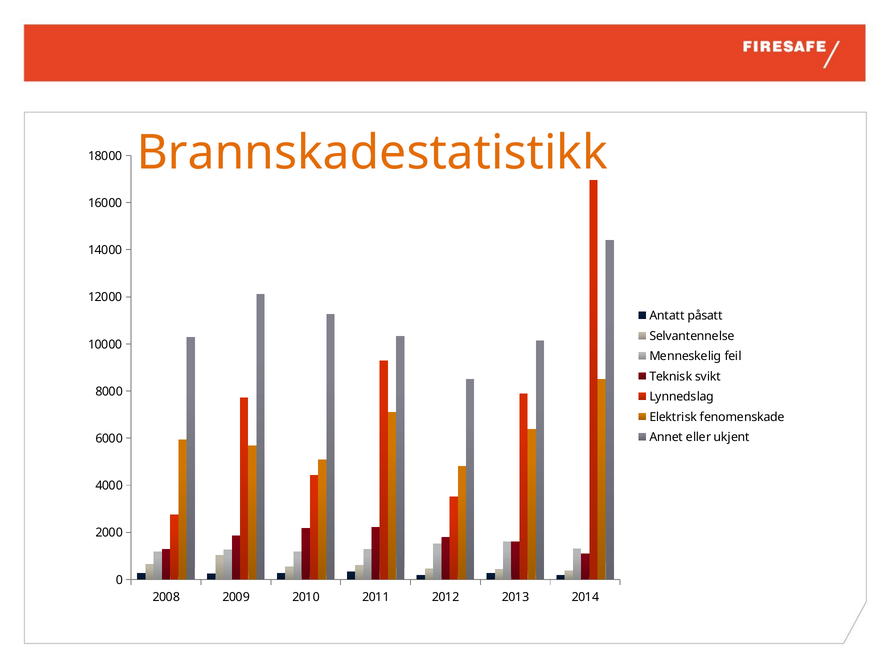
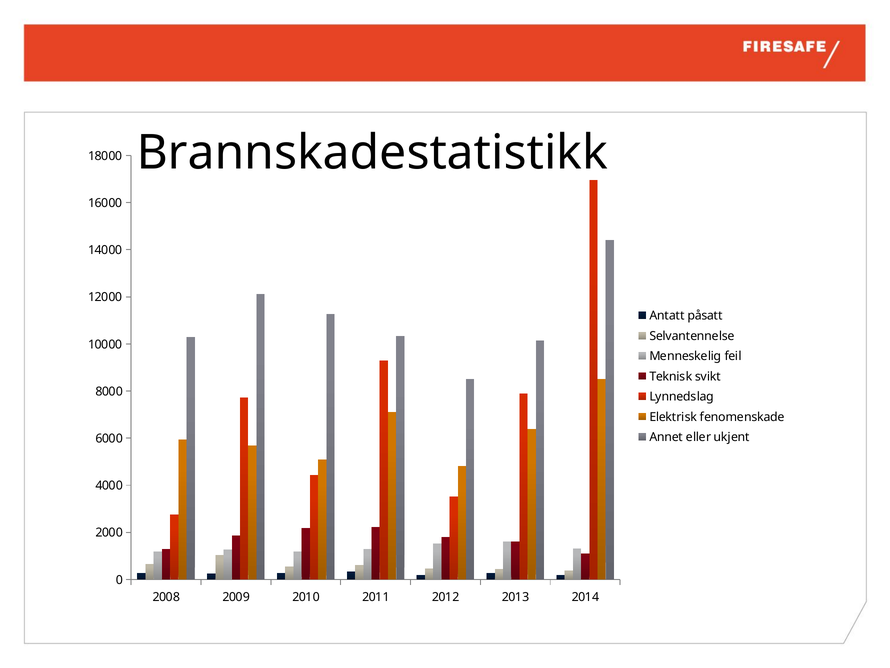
Brannskadestatistikk colour: orange -> black
